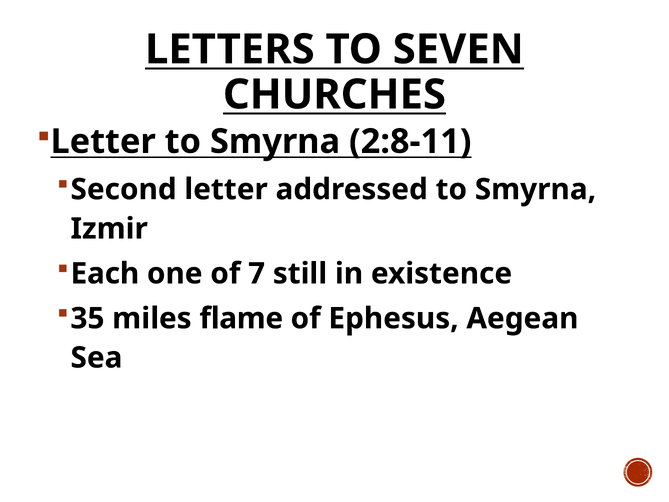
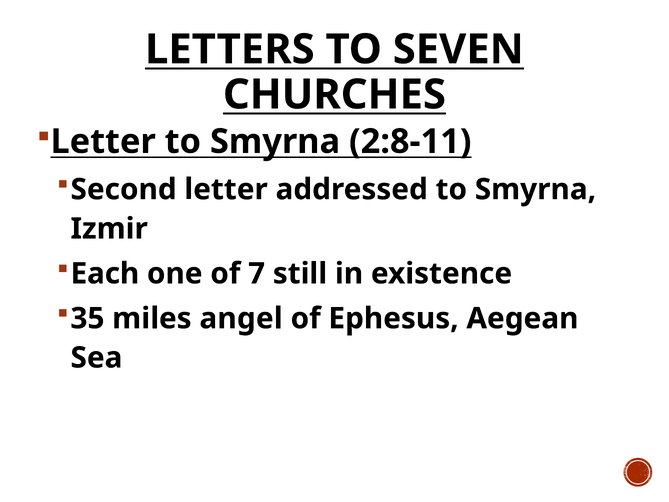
flame: flame -> angel
